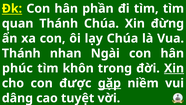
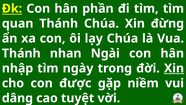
phúc: phúc -> nhập
khôn: khôn -> ngày
gặp underline: present -> none
